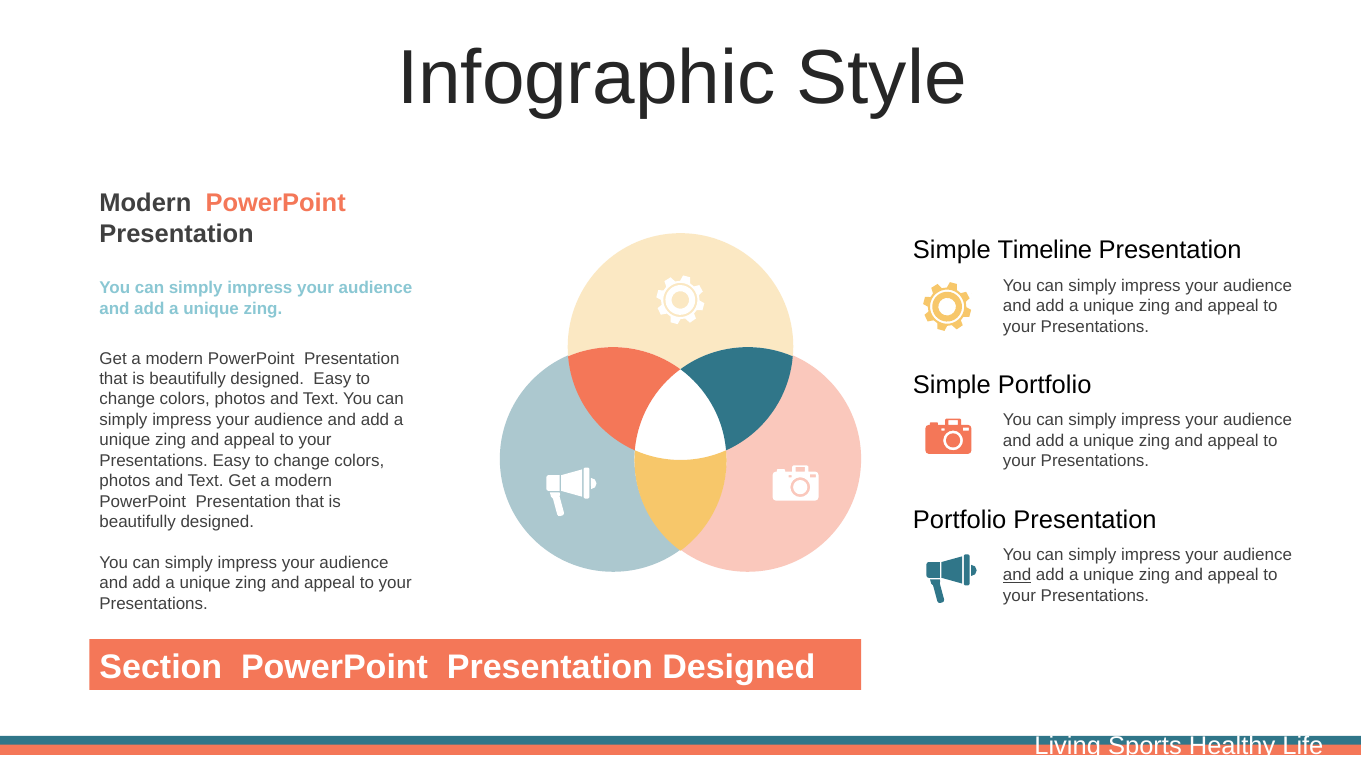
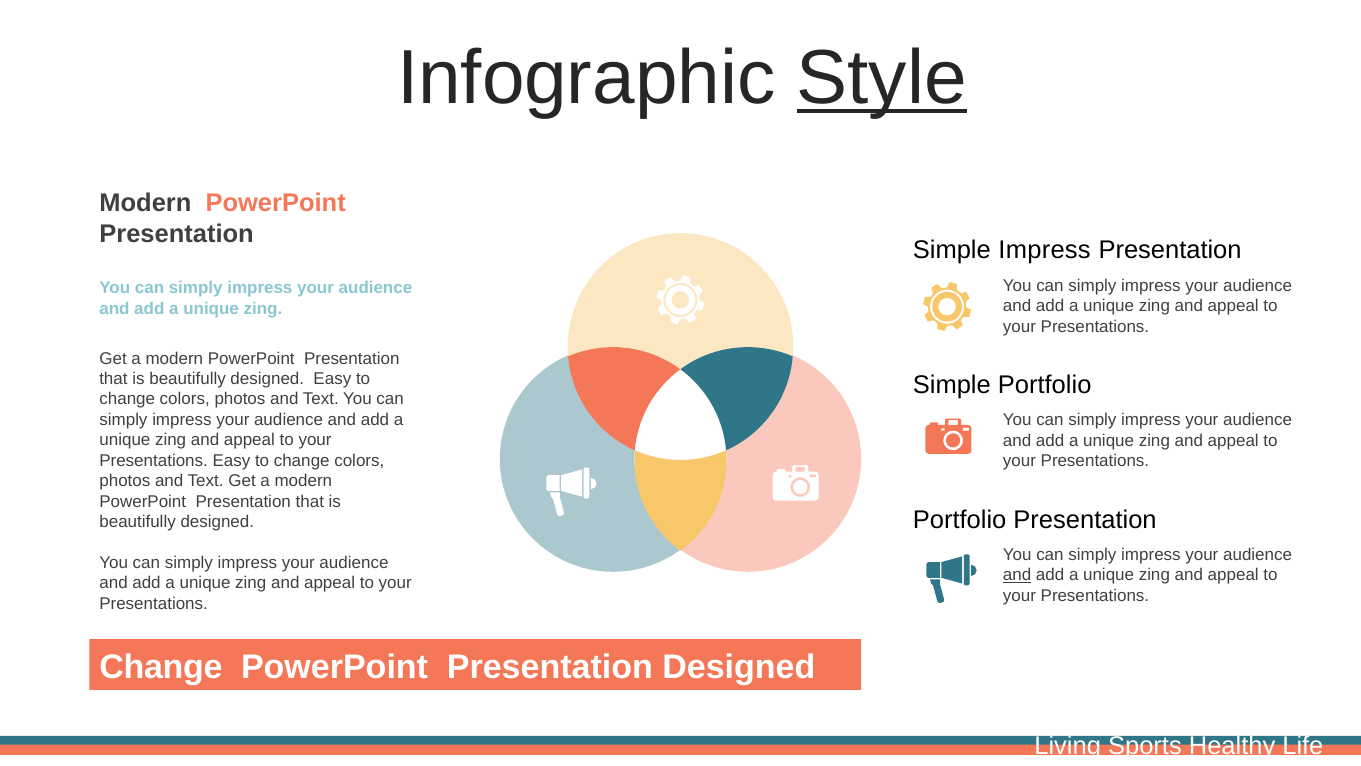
Style underline: none -> present
Simple Timeline: Timeline -> Impress
Section at (161, 667): Section -> Change
